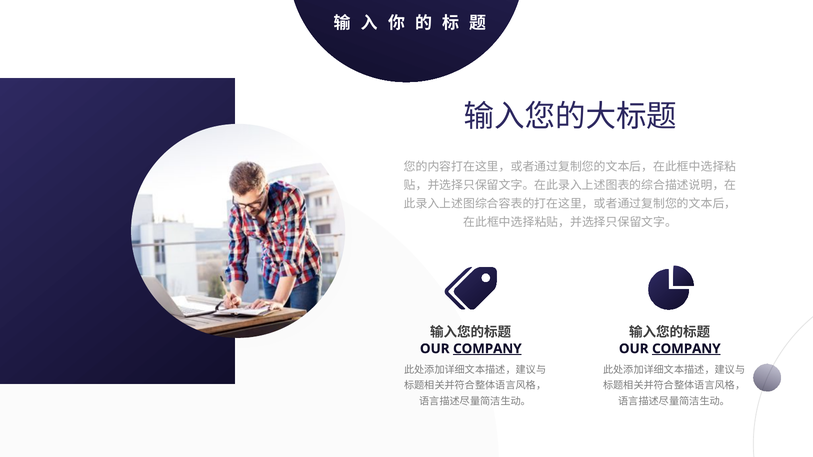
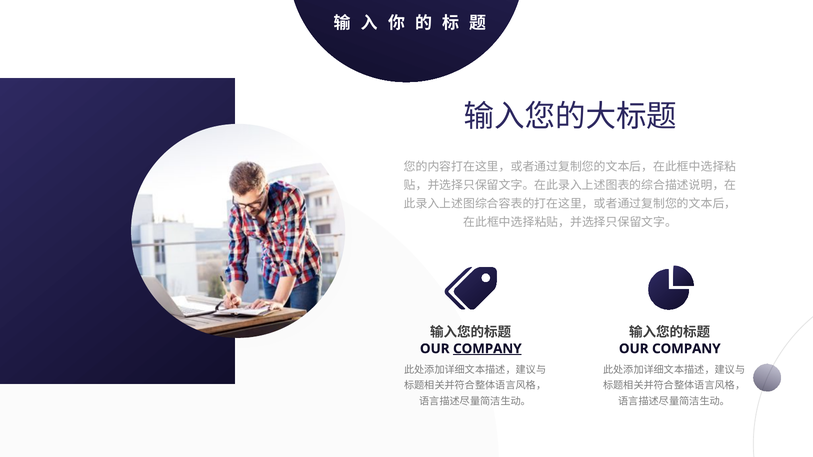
COMPANY at (686, 349) underline: present -> none
